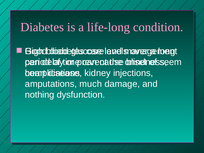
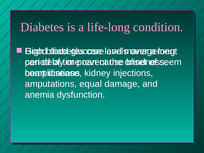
much: much -> equal
nothing: nothing -> anemia
